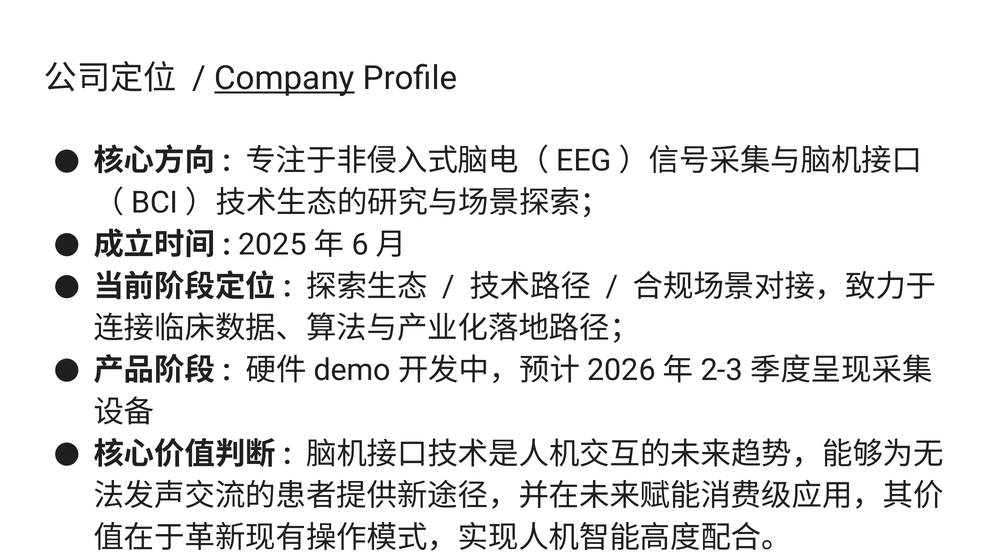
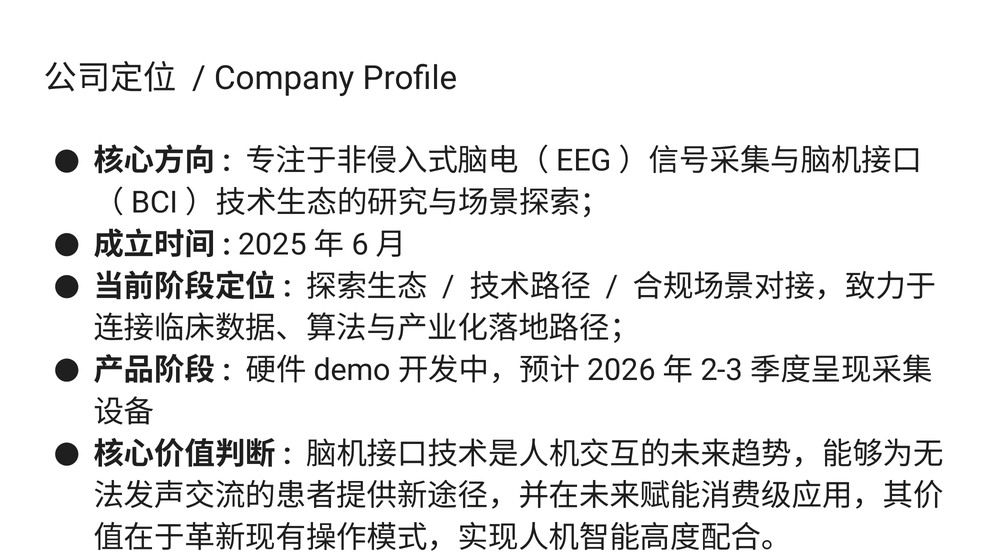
Company underline: present -> none
